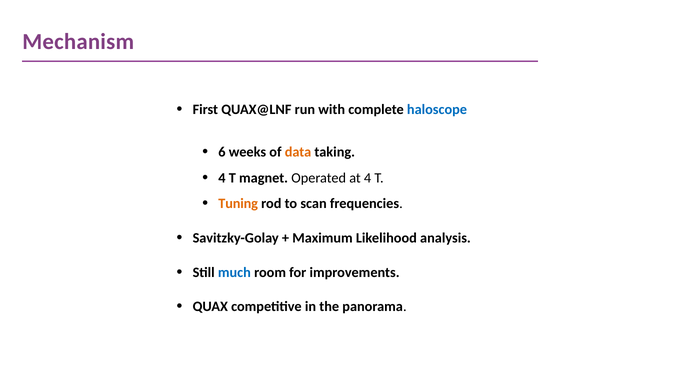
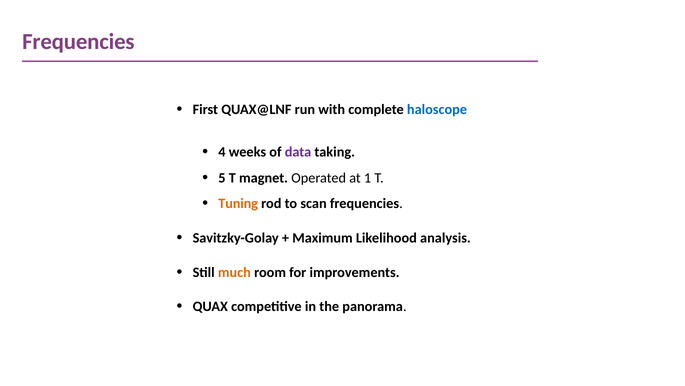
Mechanism at (78, 42): Mechanism -> Frequencies
6: 6 -> 4
data colour: orange -> purple
4 at (222, 178): 4 -> 5
at 4: 4 -> 1
much colour: blue -> orange
